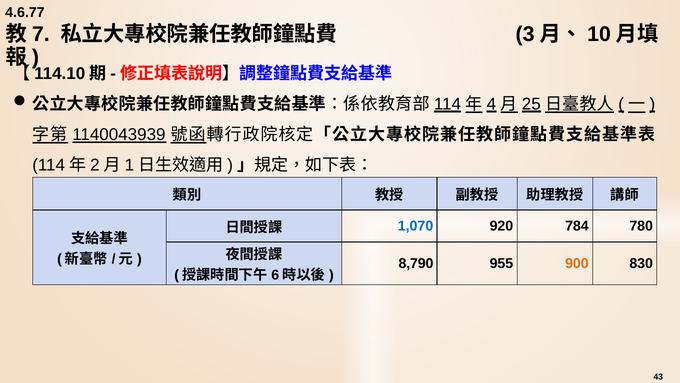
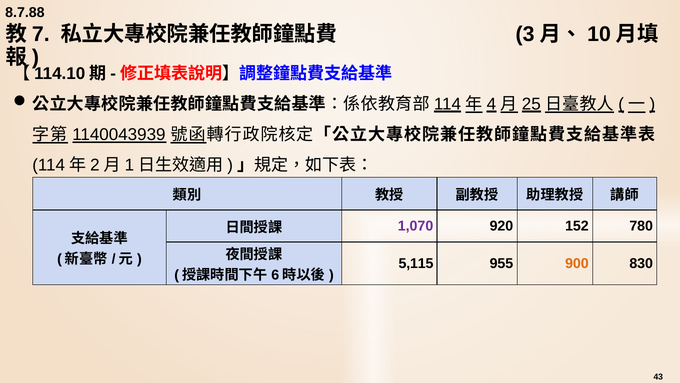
4.6.77: 4.6.77 -> 8.7.88
1,070 colour: blue -> purple
784: 784 -> 152
8,790: 8,790 -> 5,115
